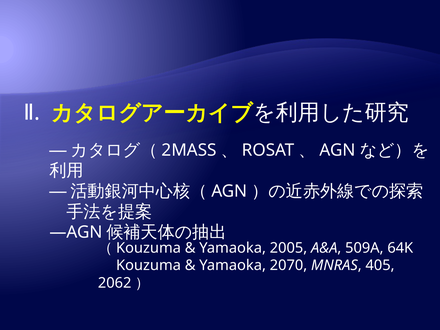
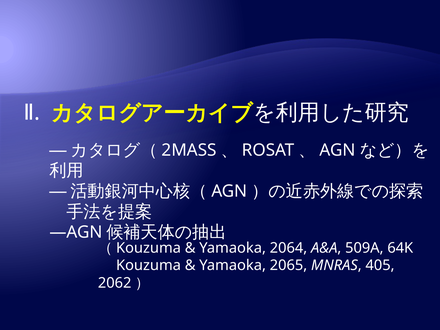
2005: 2005 -> 2064
2070: 2070 -> 2065
